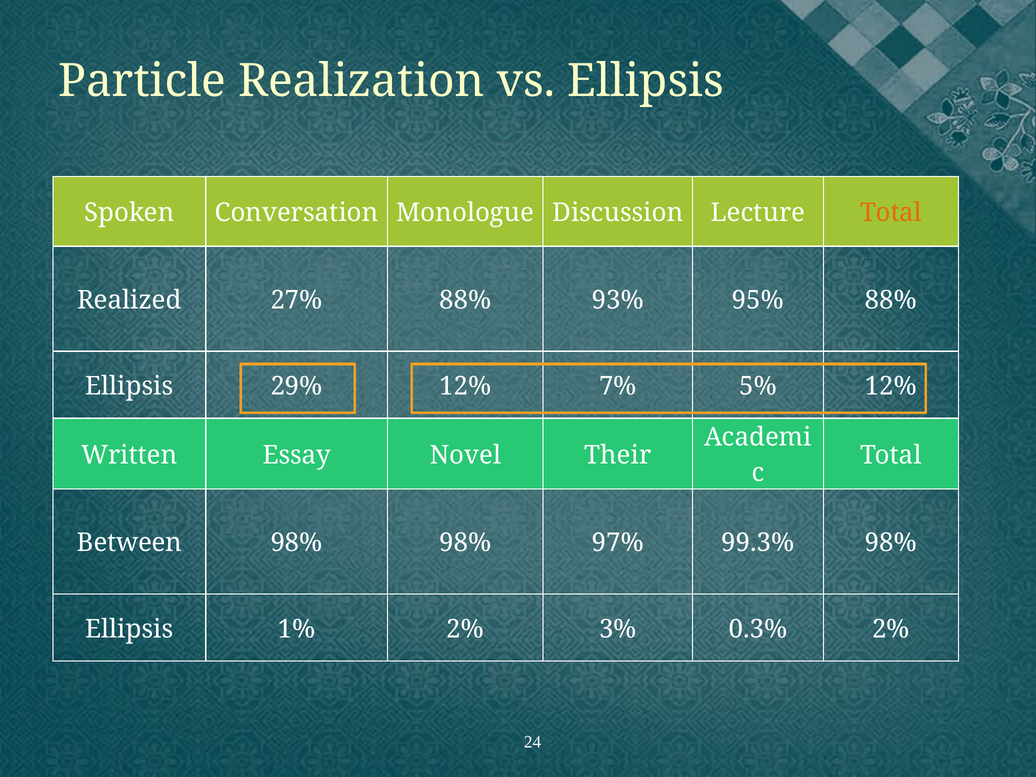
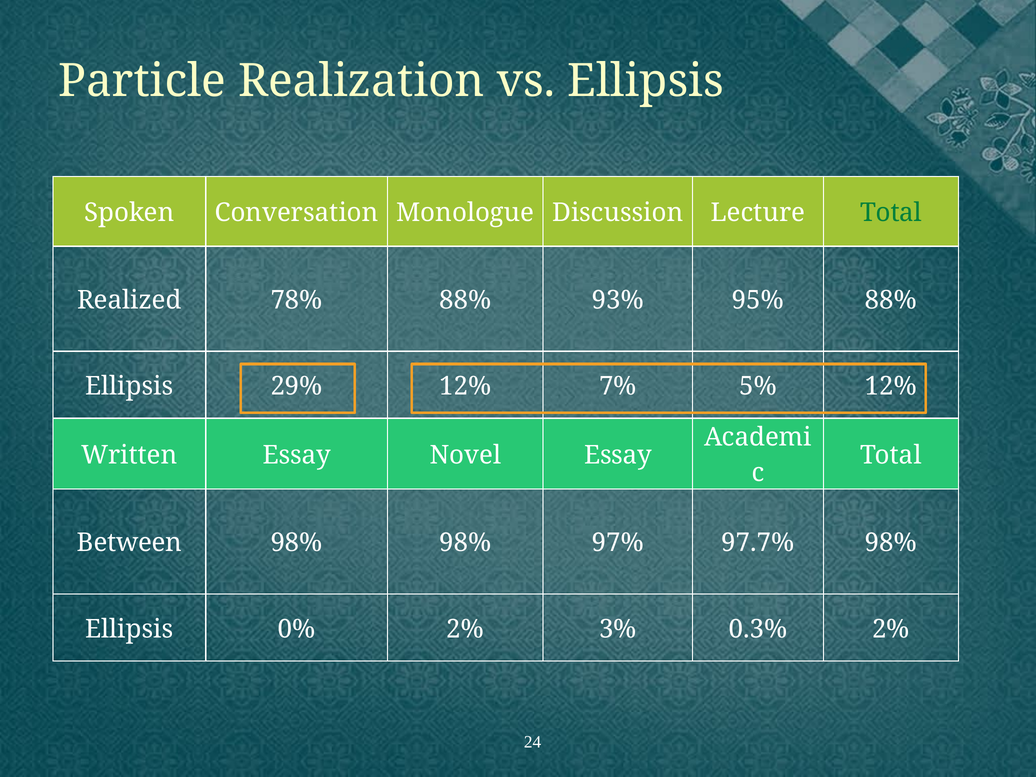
Total at (891, 213) colour: orange -> green
27%: 27% -> 78%
Novel Their: Their -> Essay
99.3%: 99.3% -> 97.7%
1%: 1% -> 0%
